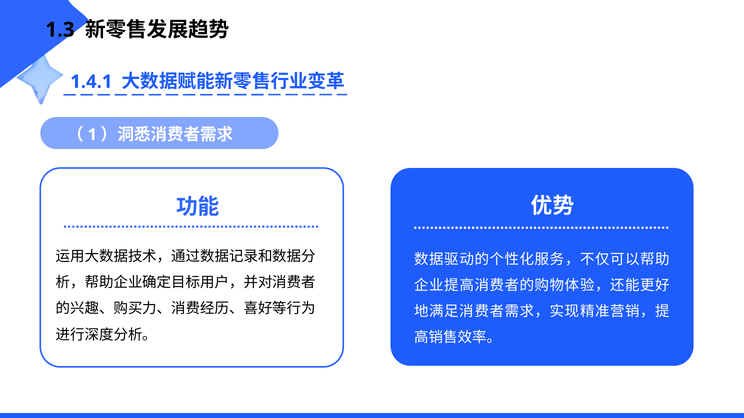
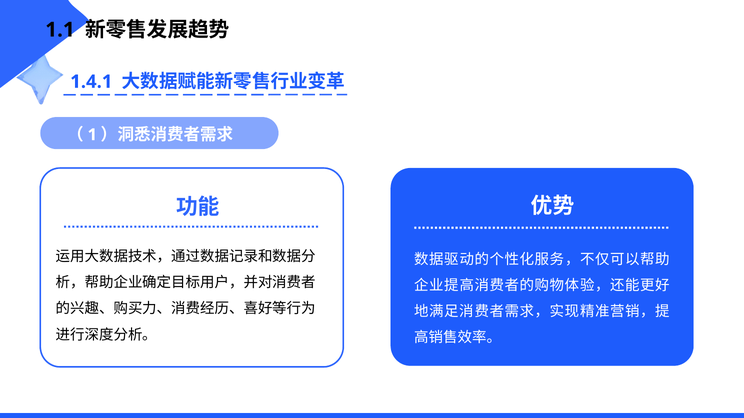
1.3: 1.3 -> 1.1
